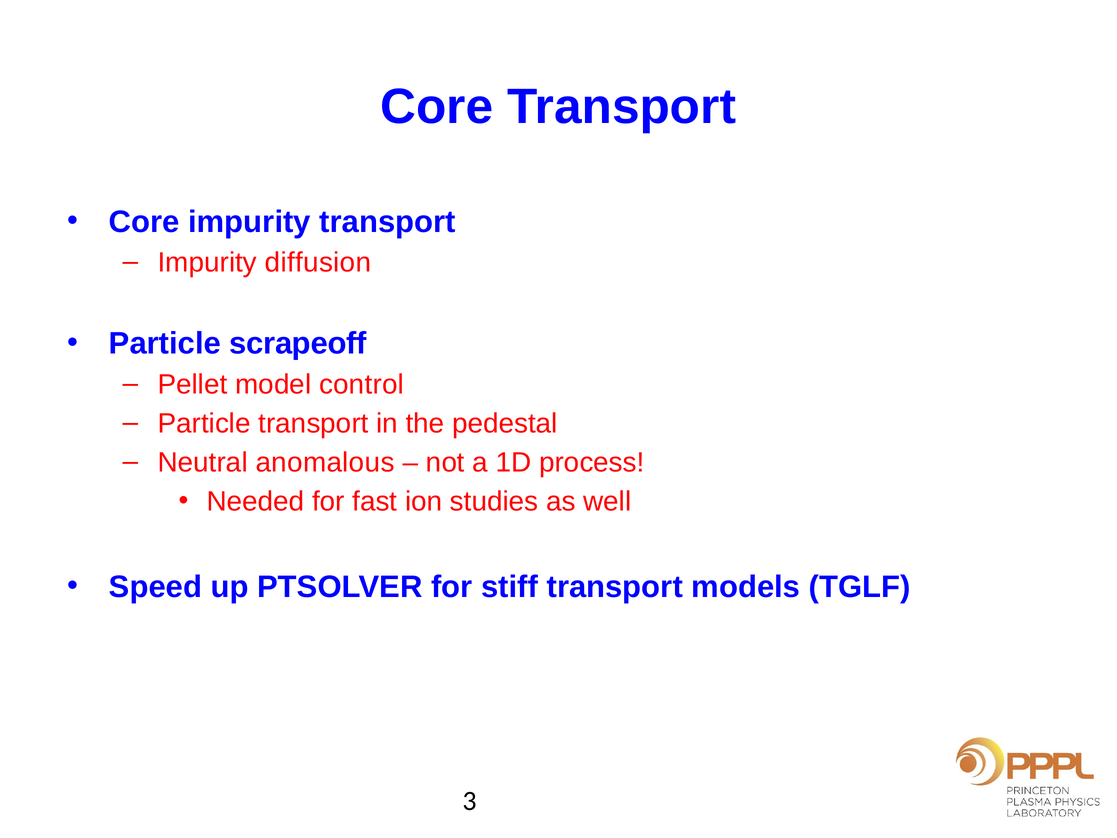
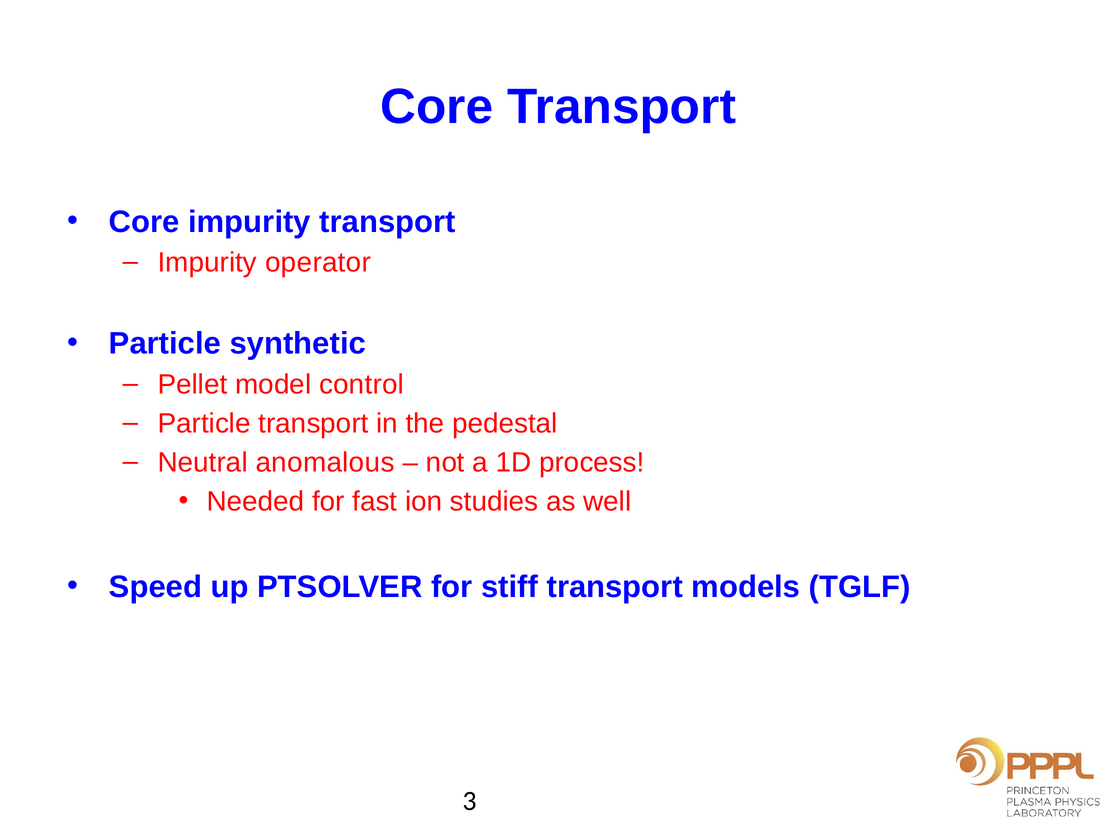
diffusion: diffusion -> operator
scrapeoff: scrapeoff -> synthetic
